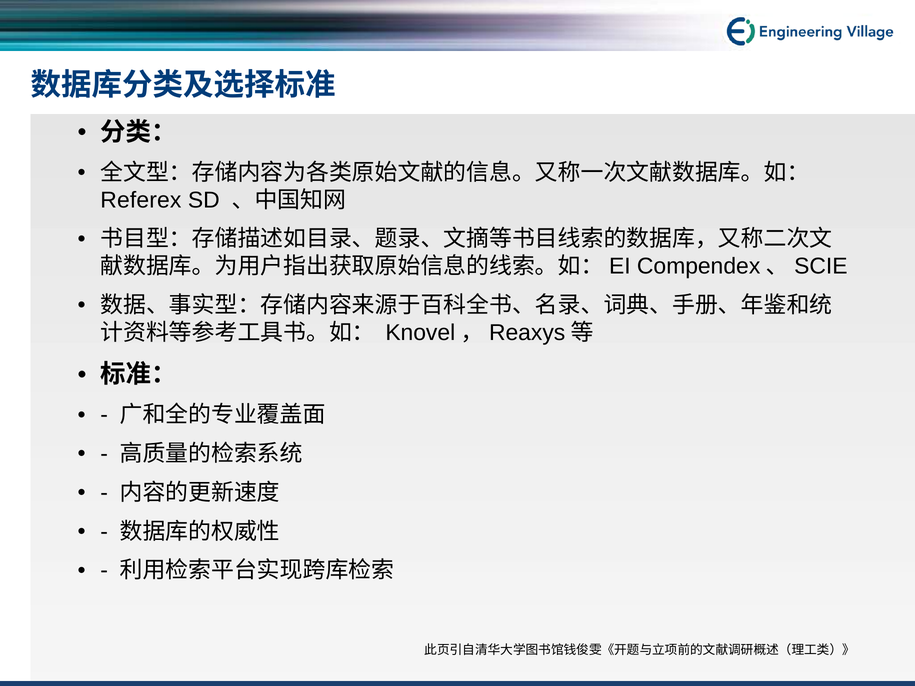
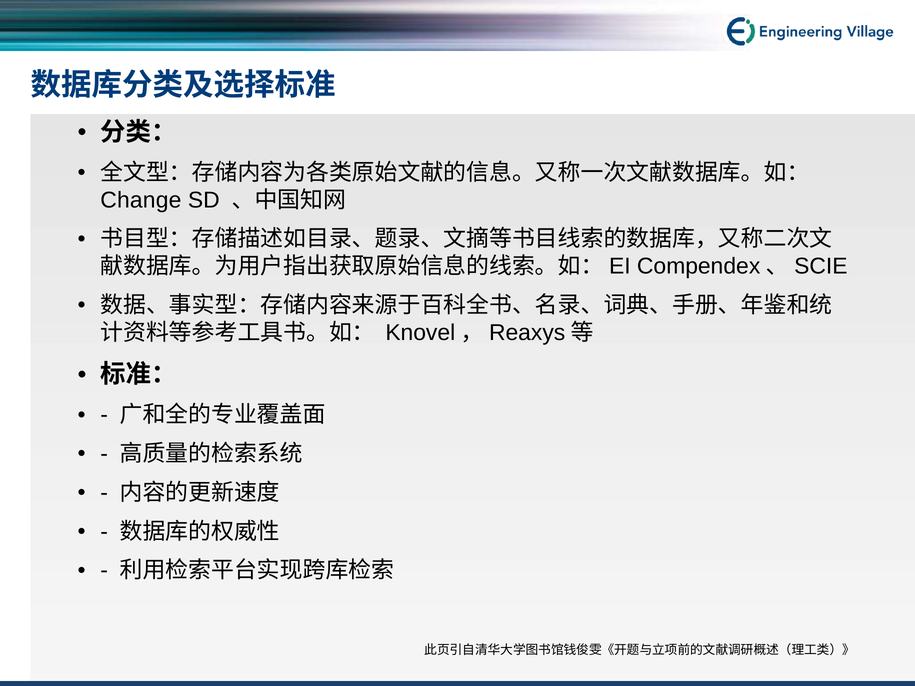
Referex: Referex -> Change
